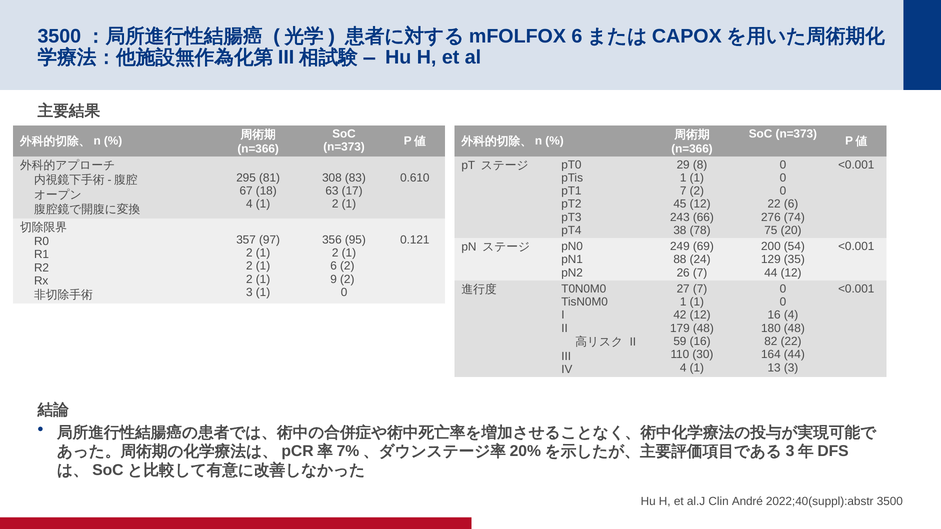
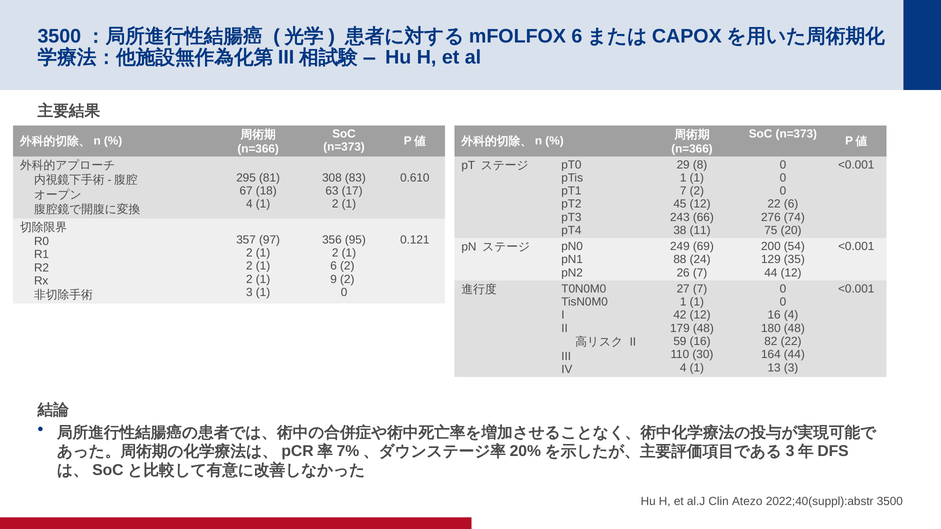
78: 78 -> 11
André: André -> Atezo
